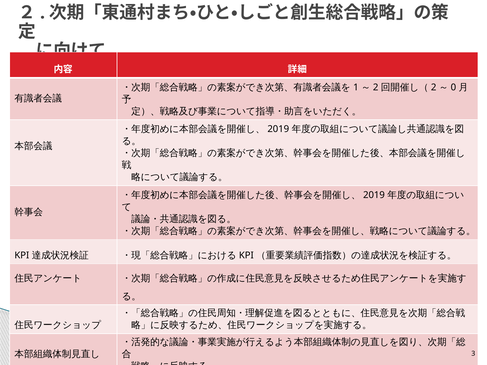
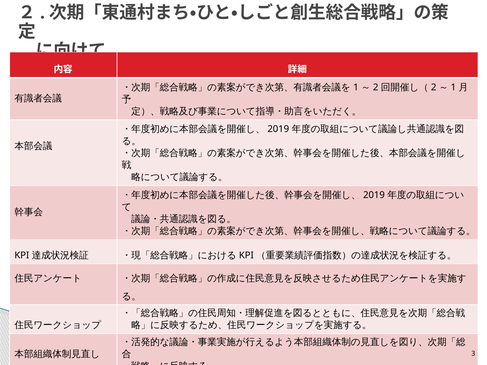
0 at (453, 87): 0 -> 1
